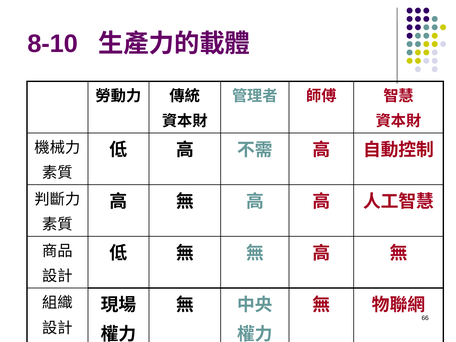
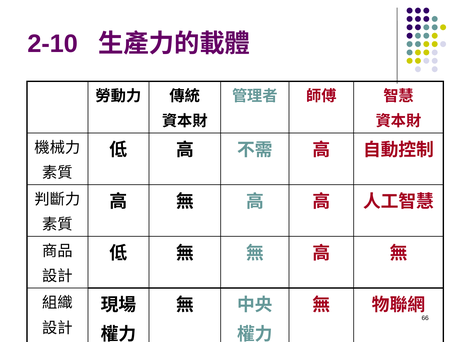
8-10: 8-10 -> 2-10
